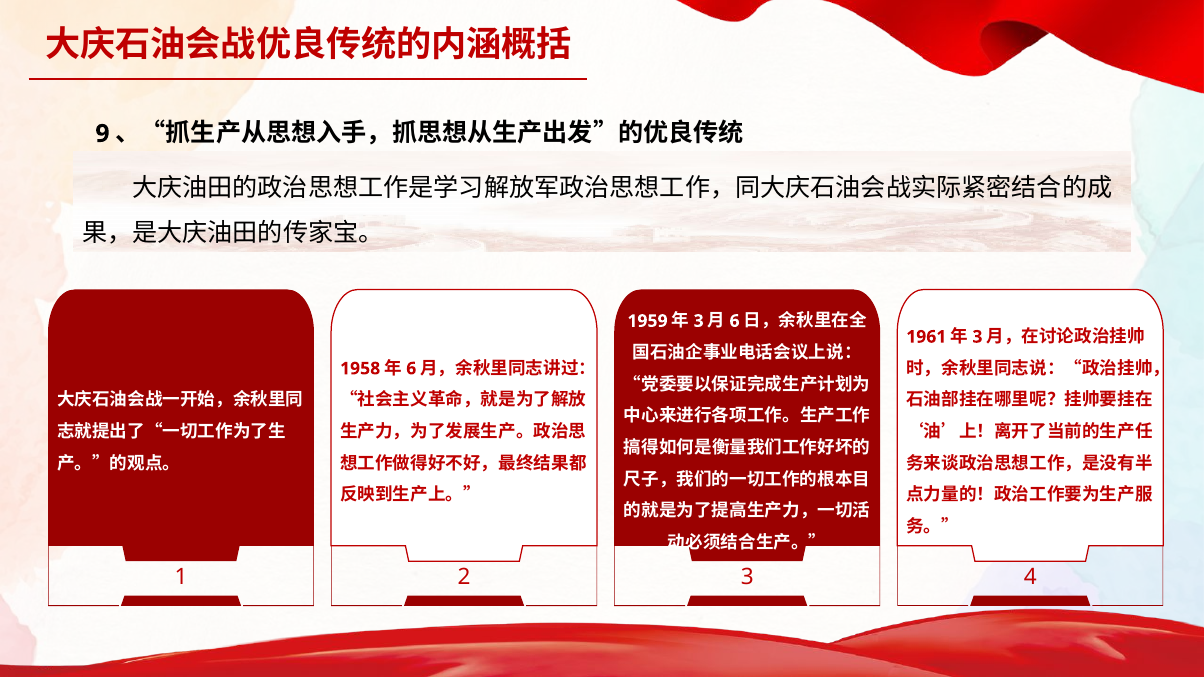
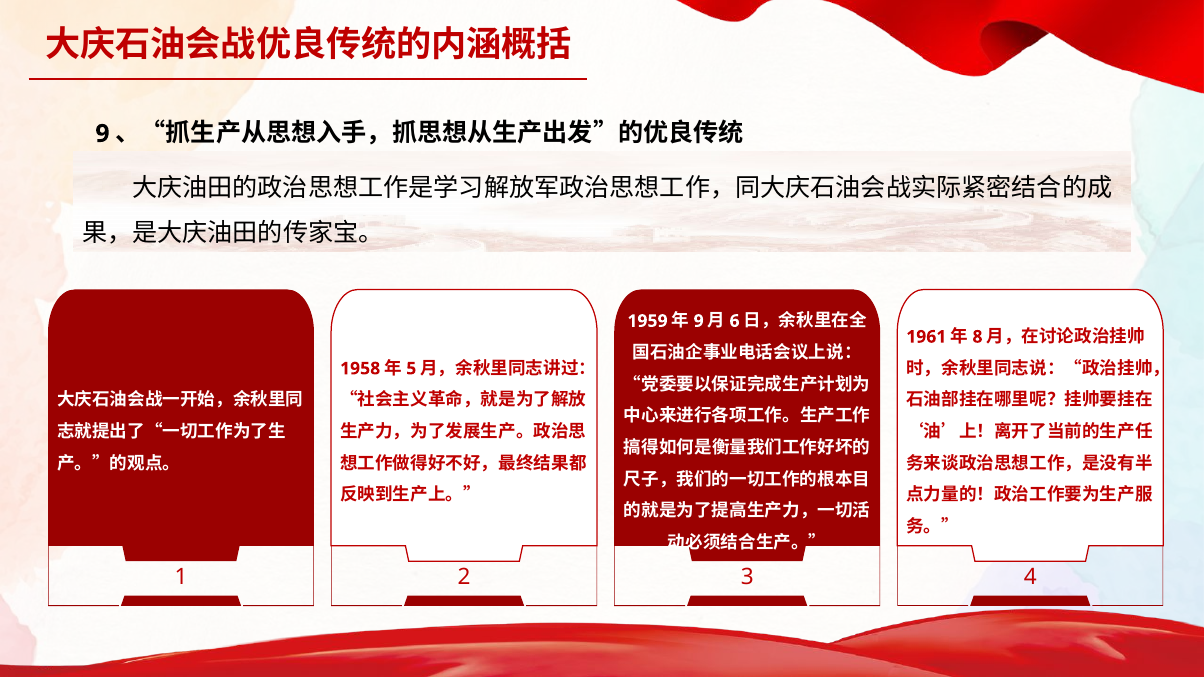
3 at (699, 321): 3 -> 9
3 at (977, 337): 3 -> 8
6 at (411, 369): 6 -> 5
